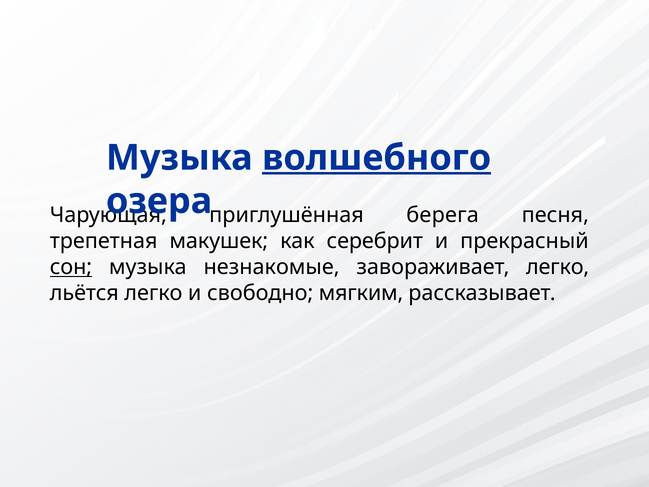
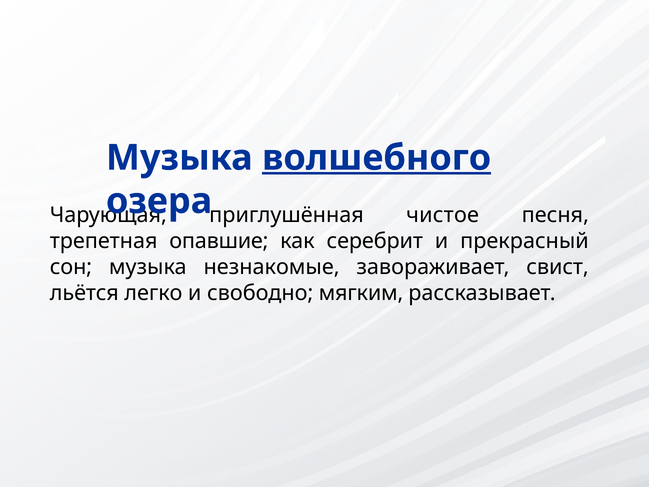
берега: берега -> чистое
макушек: макушек -> опавшие
сон underline: present -> none
завораживает легко: легко -> свист
